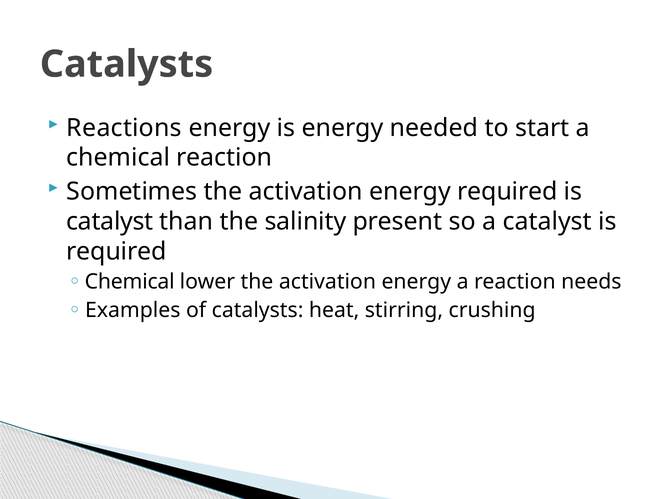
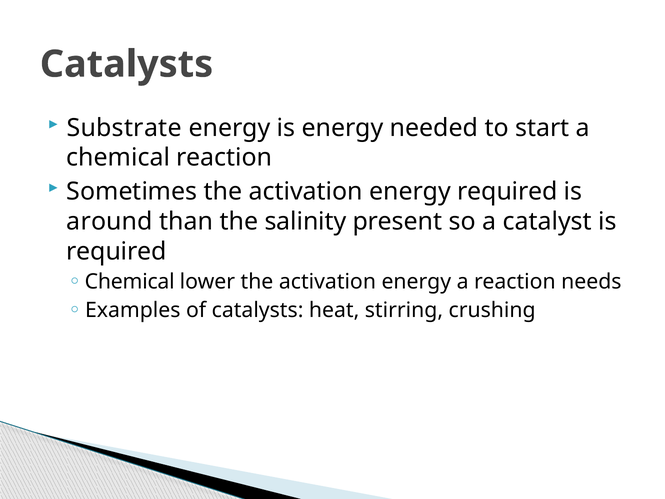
Reactions: Reactions -> Substrate
catalyst at (110, 221): catalyst -> around
